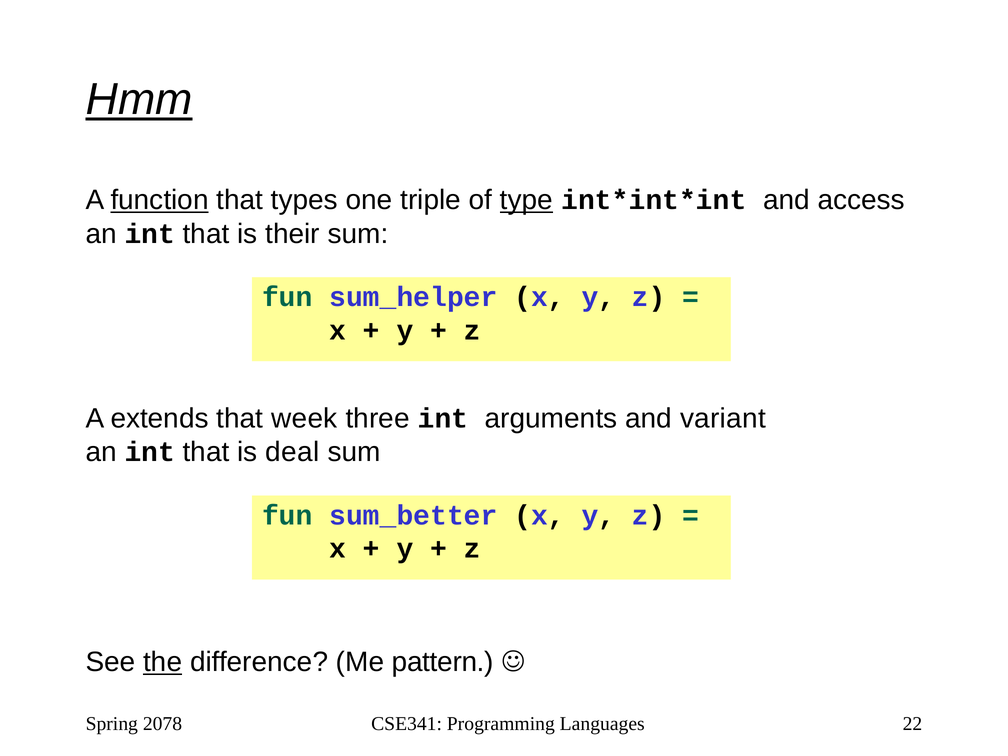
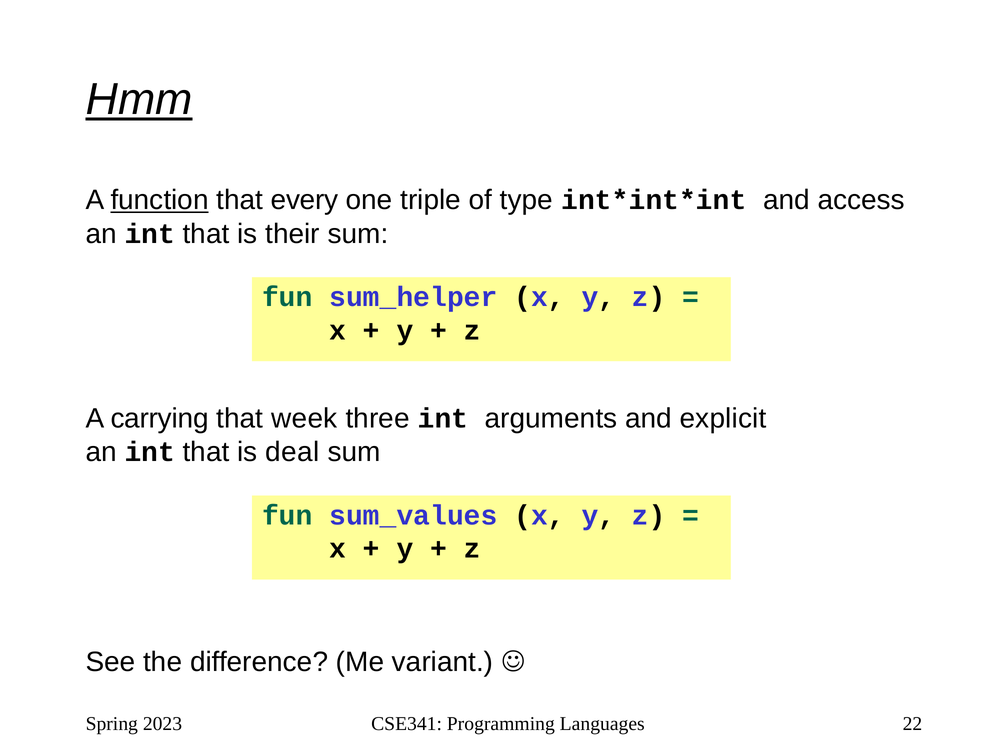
types: types -> every
type underline: present -> none
extends: extends -> carrying
variant: variant -> explicit
sum_better: sum_better -> sum_values
the underline: present -> none
pattern: pattern -> variant
2078: 2078 -> 2023
